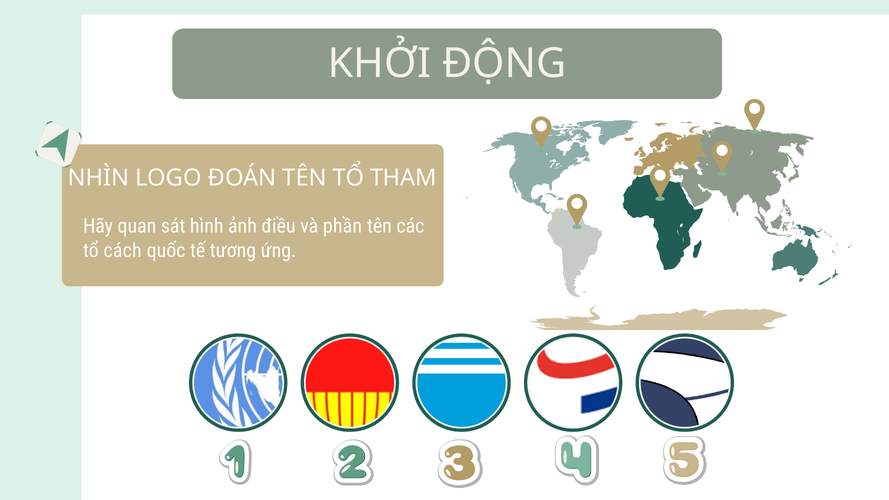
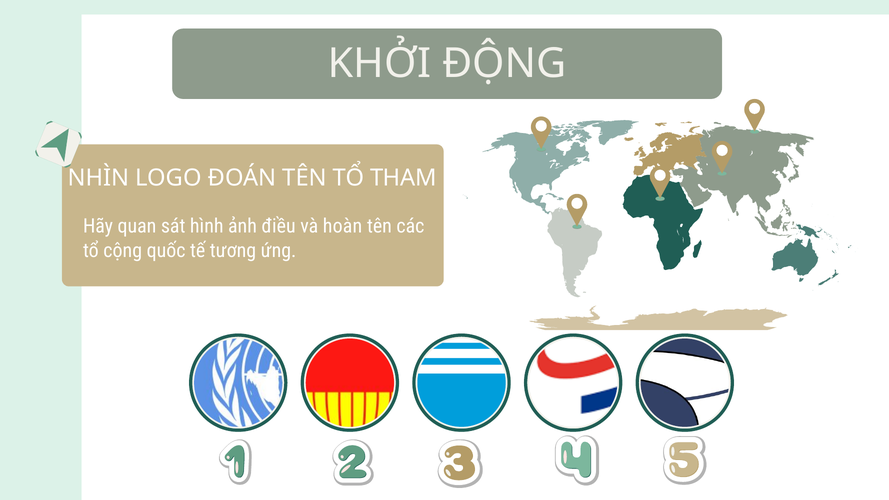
phần: phần -> hoàn
cách: cách -> cộng
